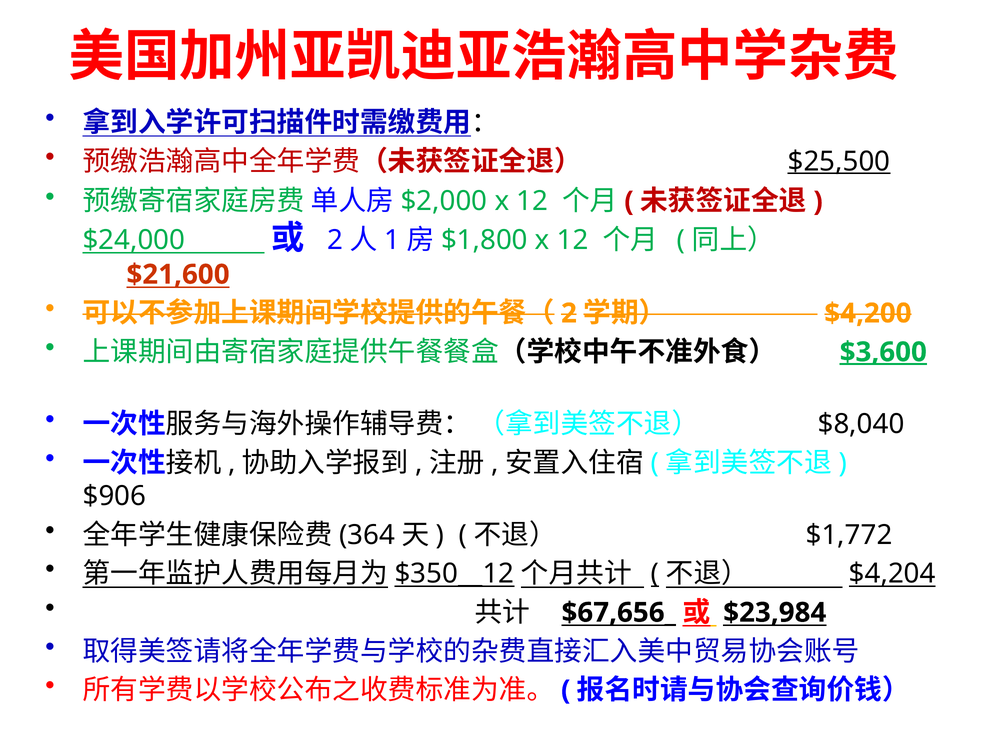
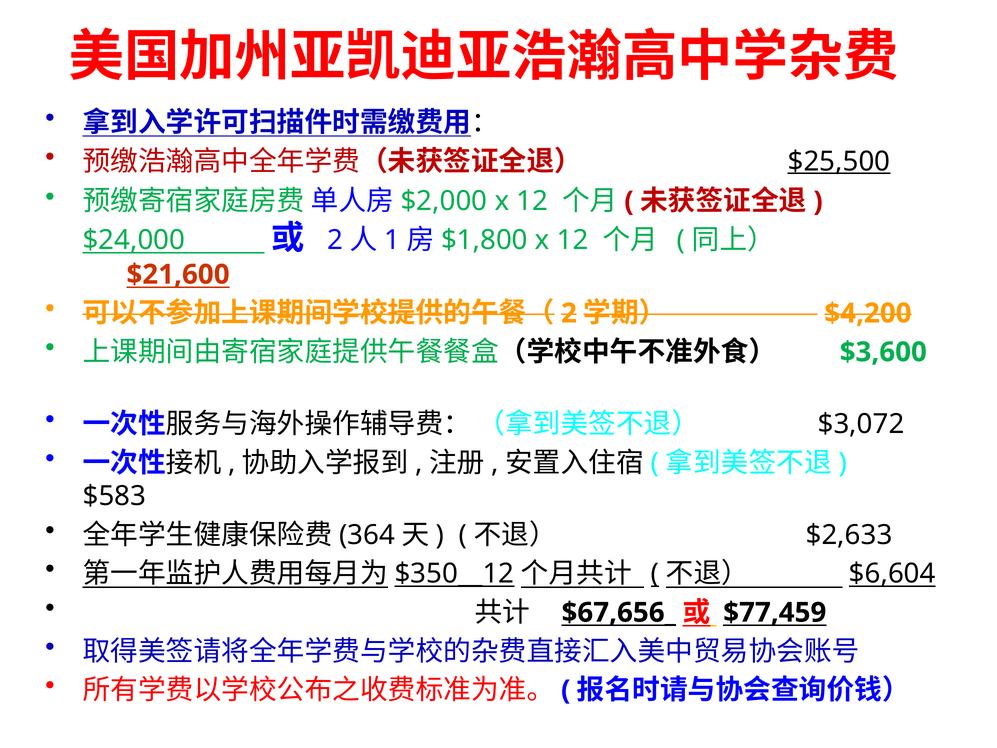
$3,600 underline: present -> none
$8,040: $8,040 -> $3,072
$906: $906 -> $583
$1,772: $1,772 -> $2,633
$4,204: $4,204 -> $6,604
$23,984: $23,984 -> $77,459
